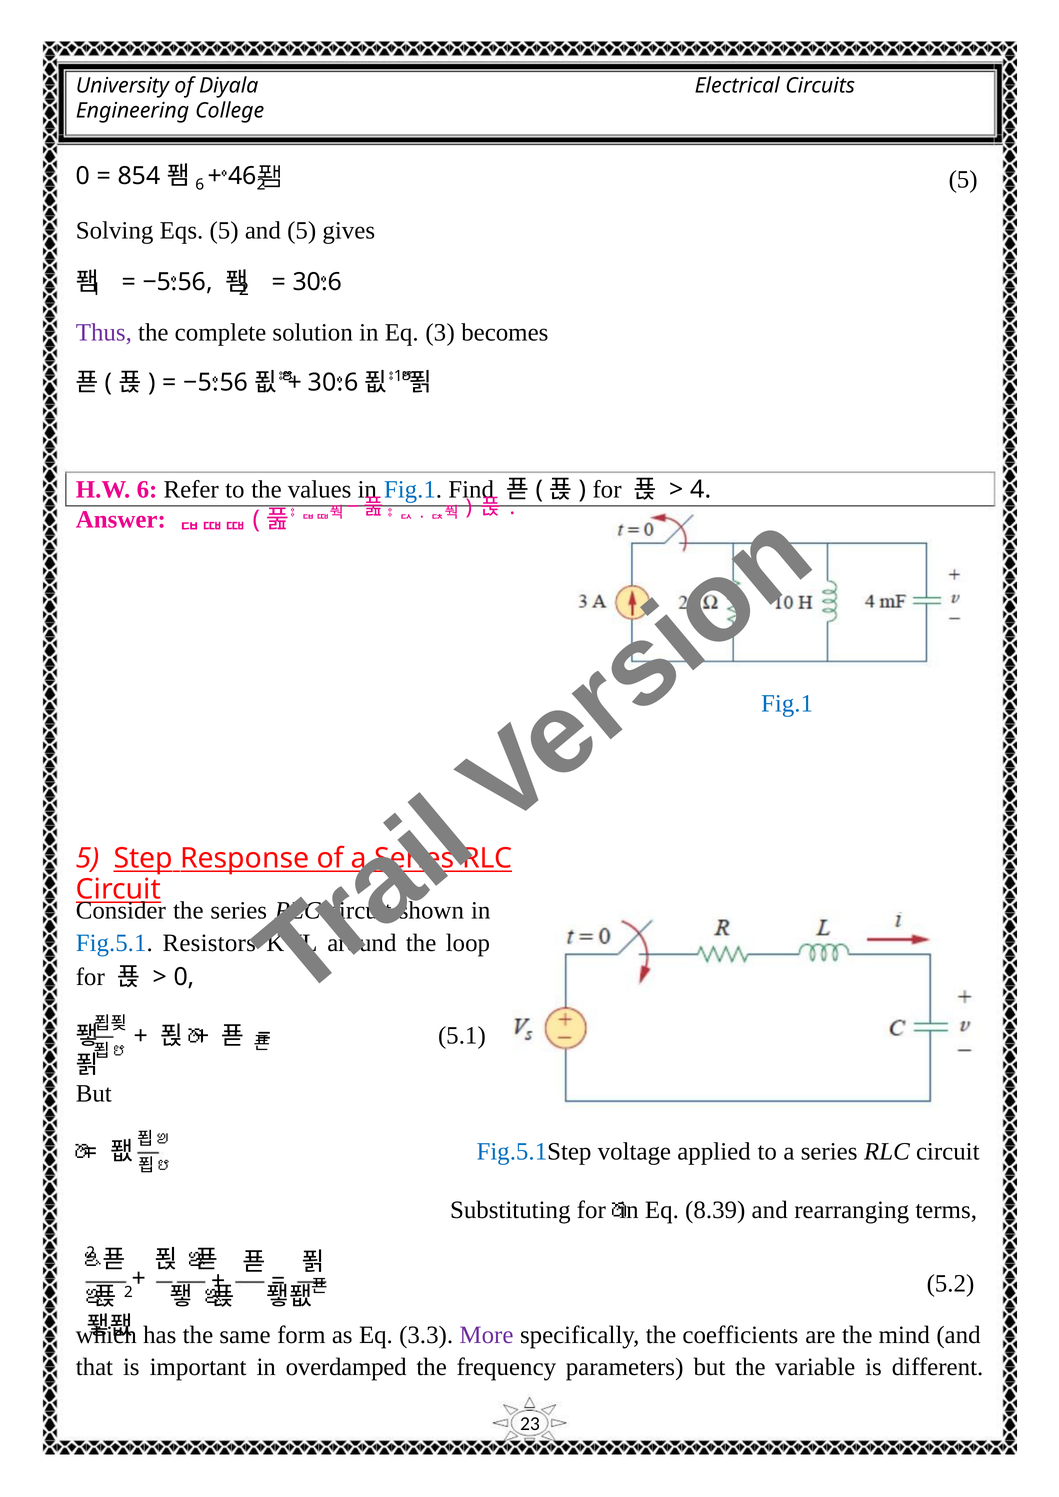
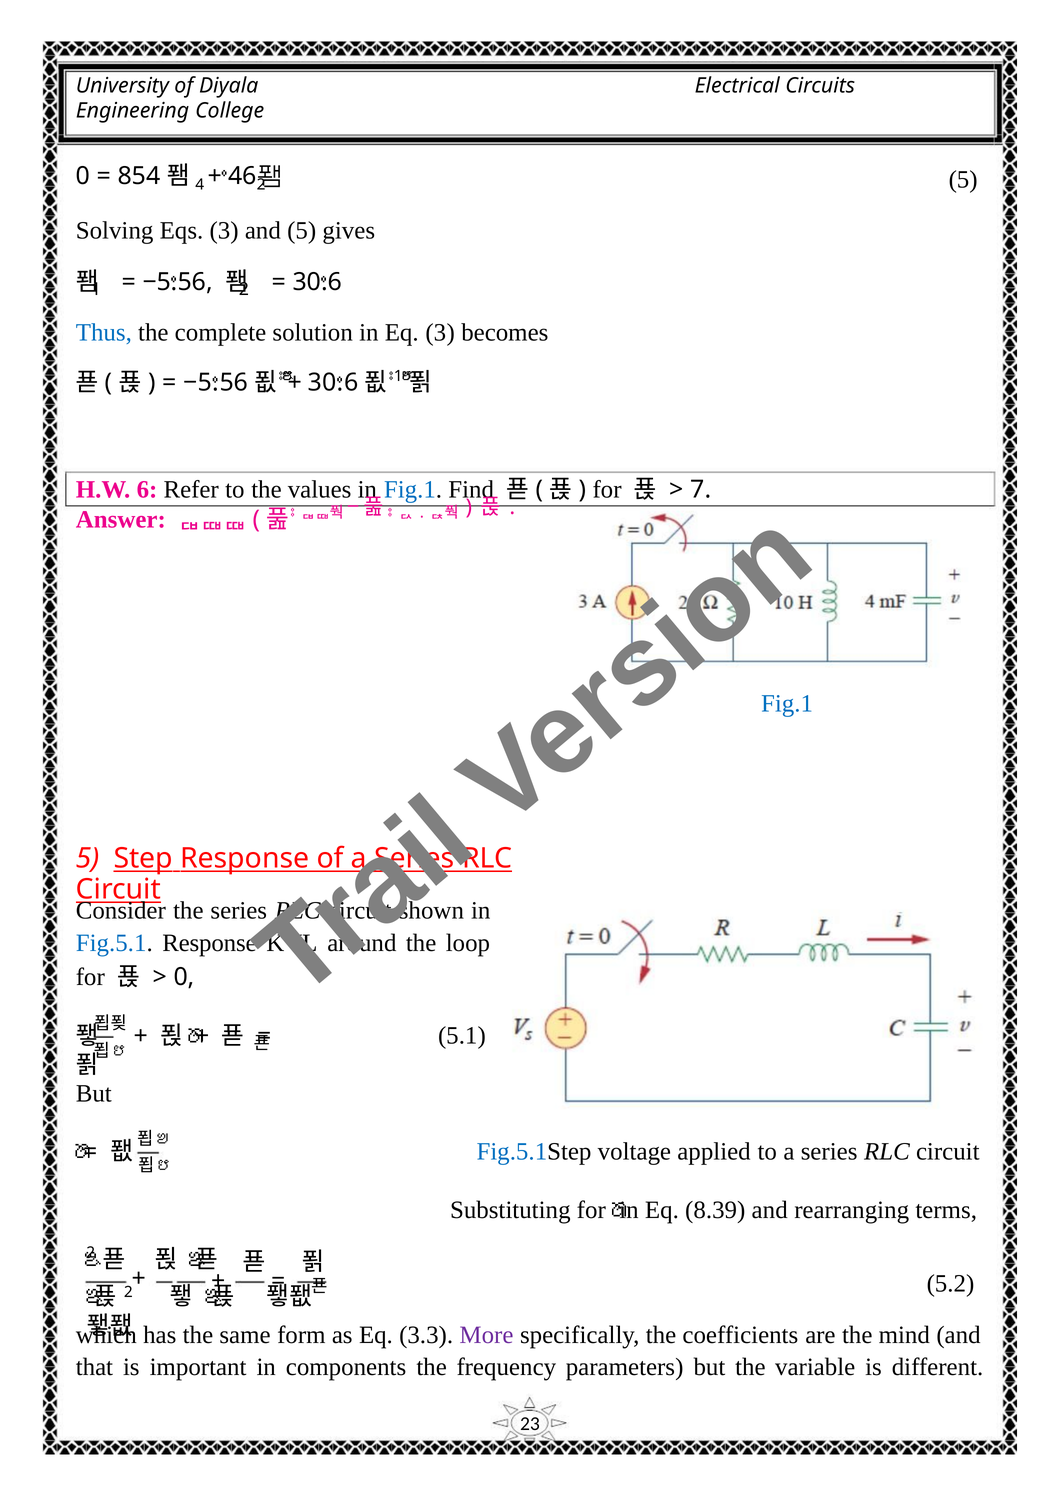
6 at (200, 185): 6 -> 4
Eqs 5: 5 -> 3
Thus colour: purple -> blue
4: 4 -> 7
Fig.5.1 Resistors: Resistors -> Response
overdamped: overdamped -> components
